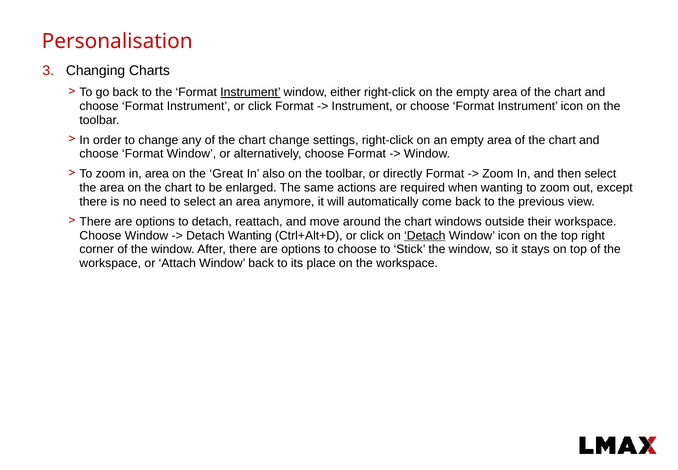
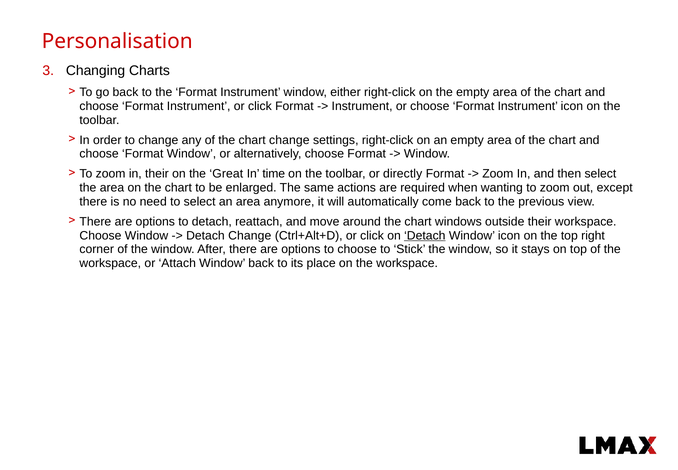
Instrument at (250, 92) underline: present -> none
in area: area -> their
also: also -> time
Detach Wanting: Wanting -> Change
